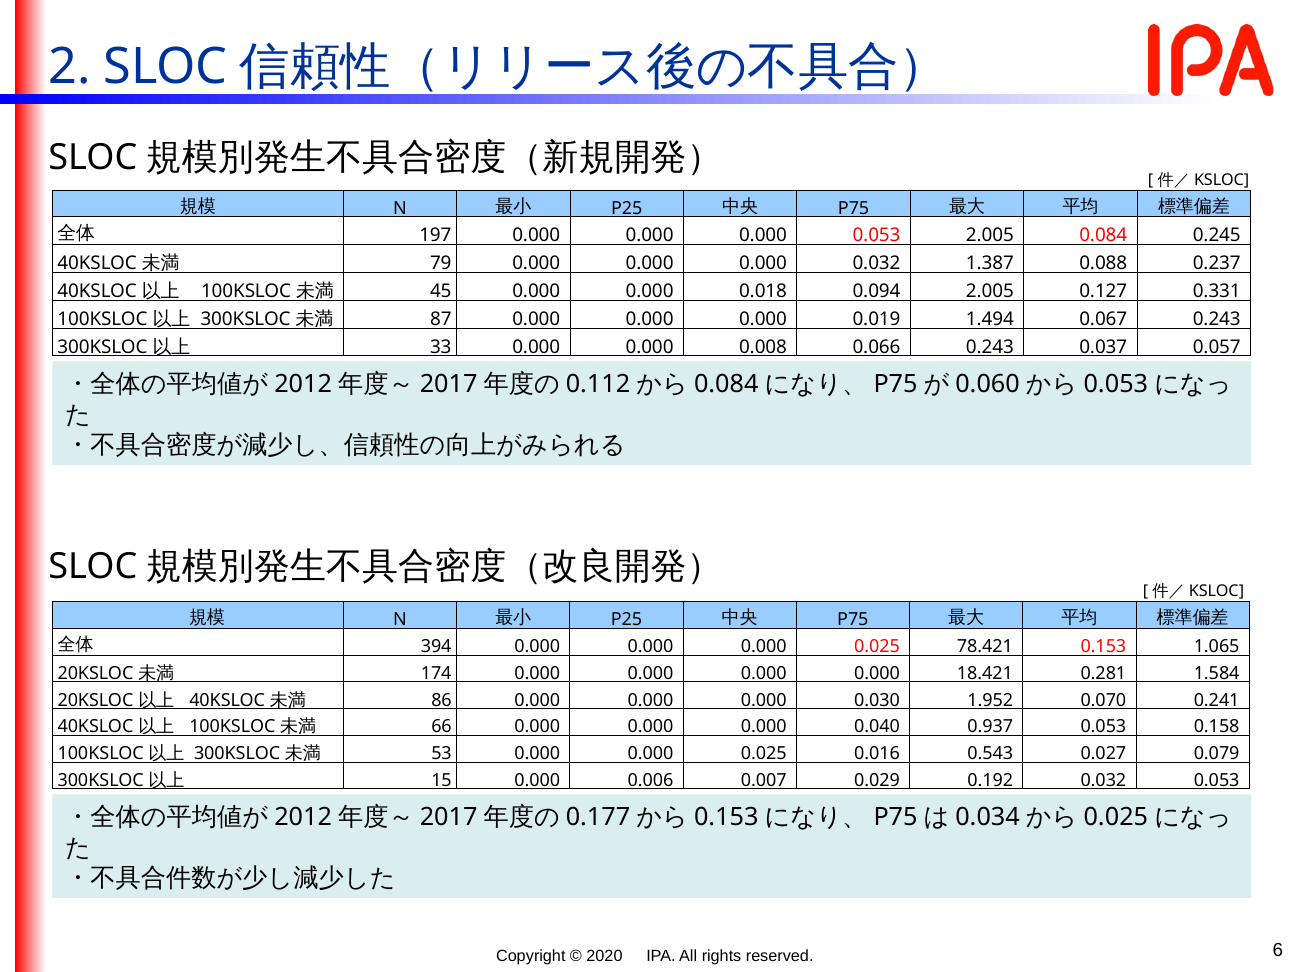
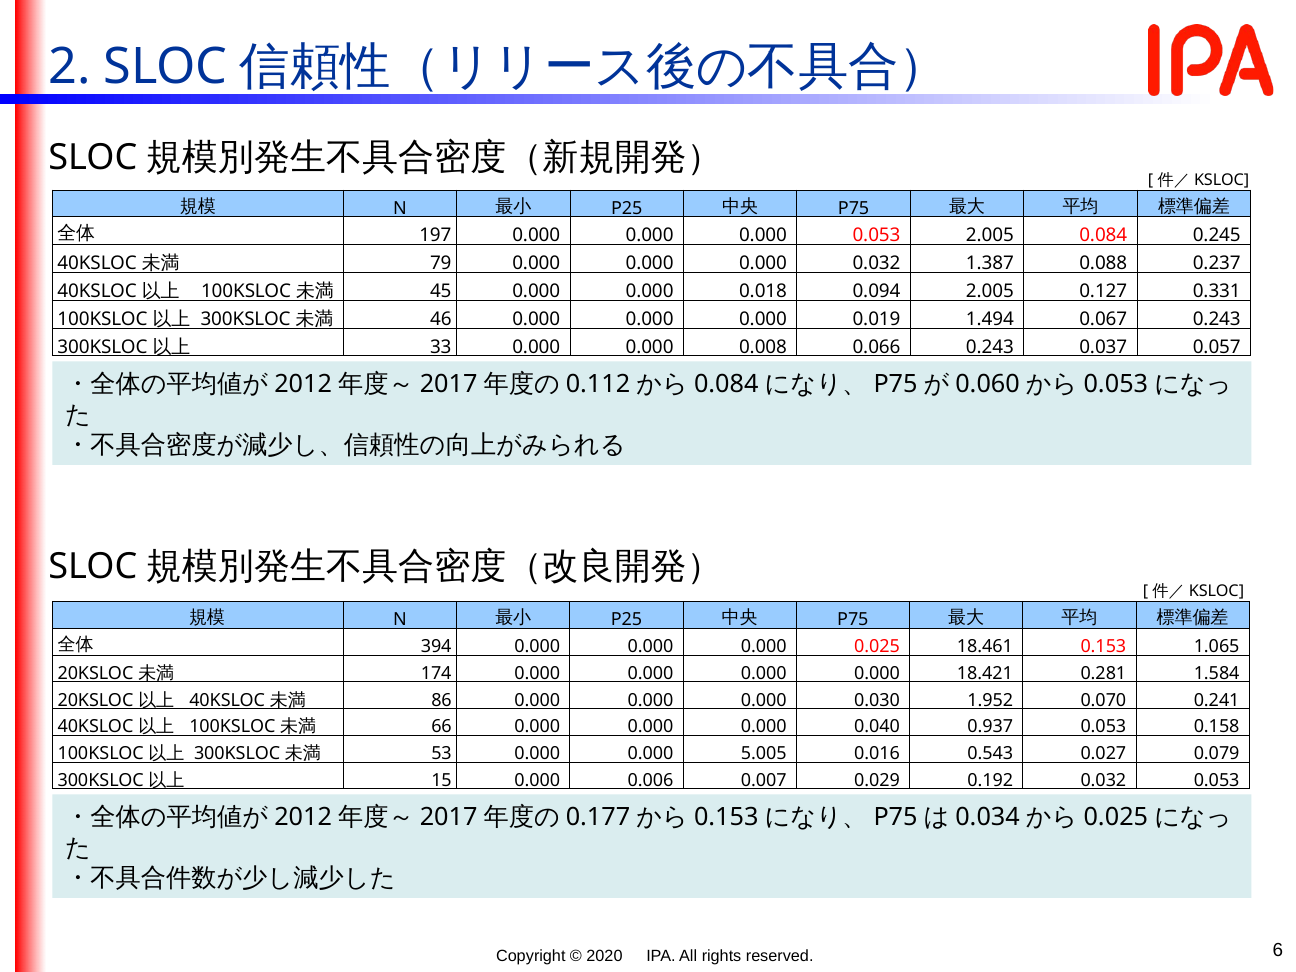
87: 87 -> 46
78.421: 78.421 -> 18.461
53 0.000 0.000 0.025: 0.025 -> 5.005
